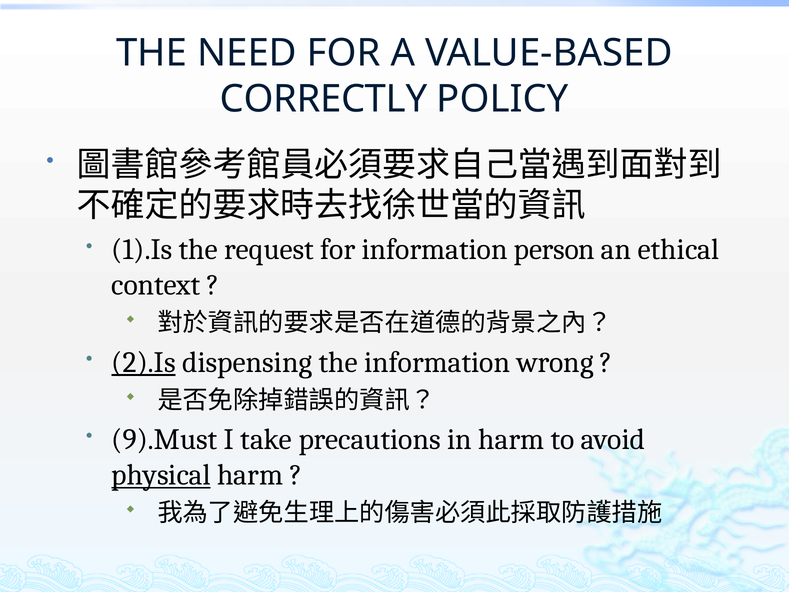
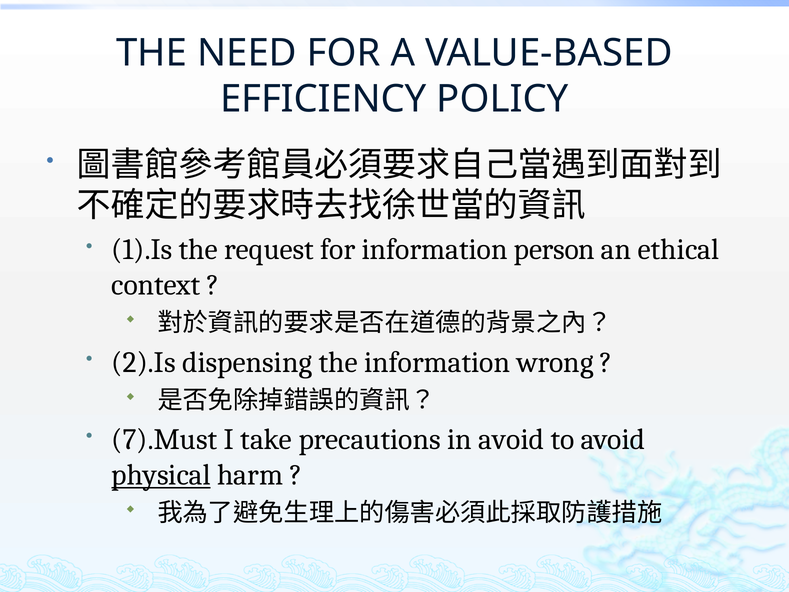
CORRECTLY: CORRECTLY -> EFFICIENCY
2).Is underline: present -> none
9).Must: 9).Must -> 7).Must
in harm: harm -> avoid
